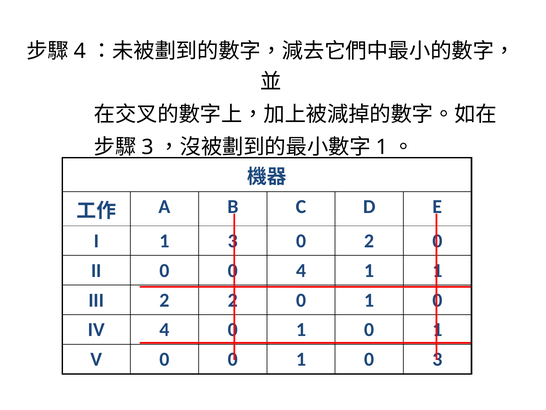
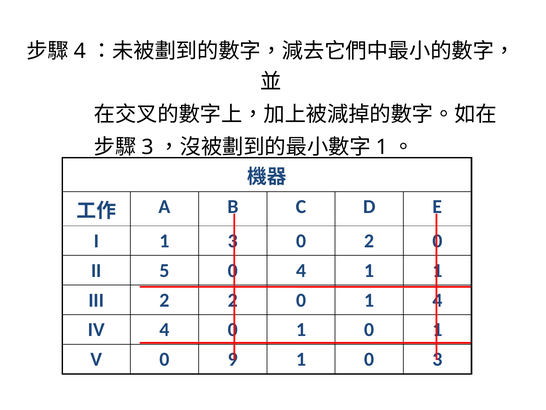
II 0: 0 -> 5
2 0 1 0: 0 -> 4
V 0 0: 0 -> 9
